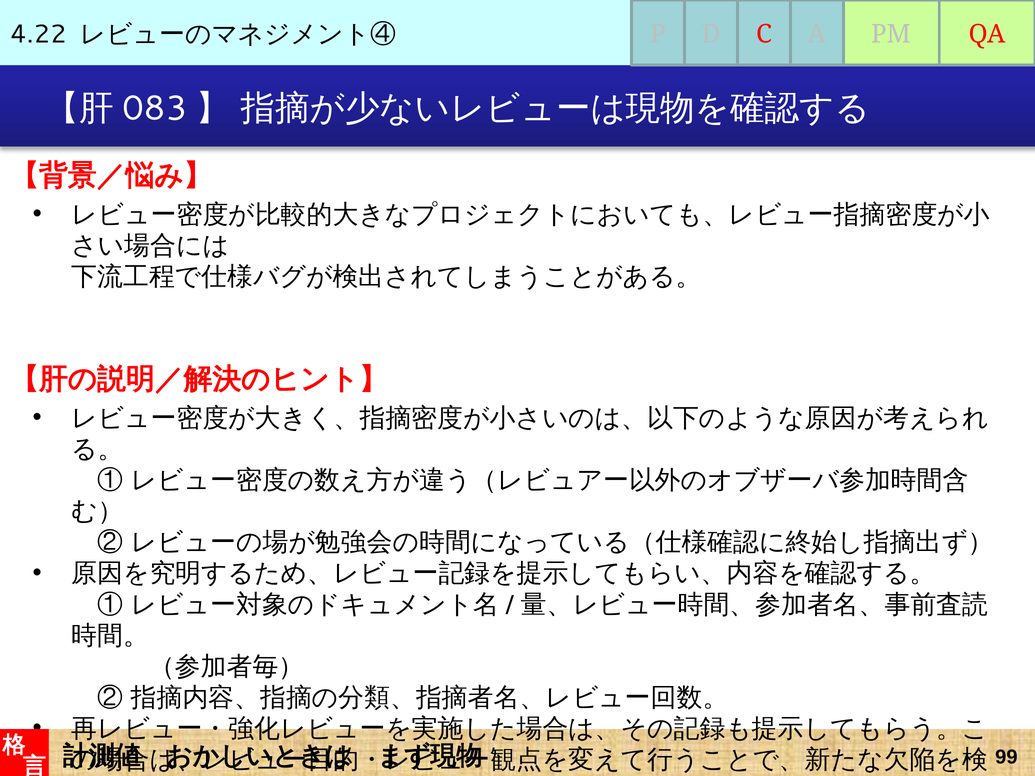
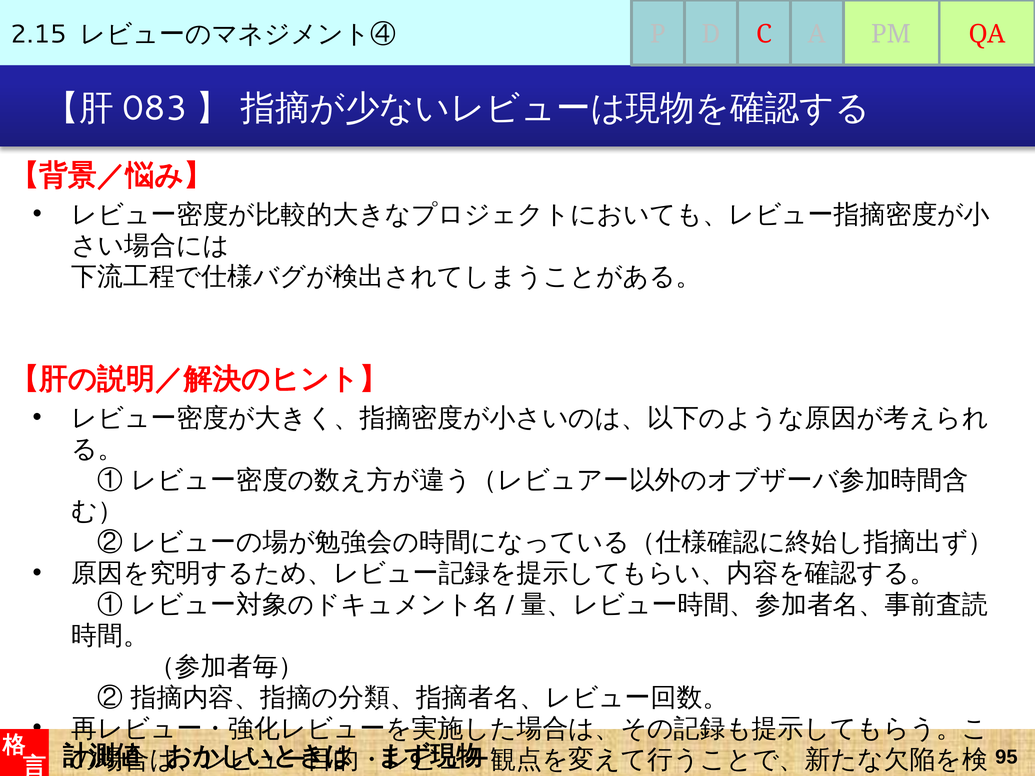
4.22: 4.22 -> 2.15
99: 99 -> 95
